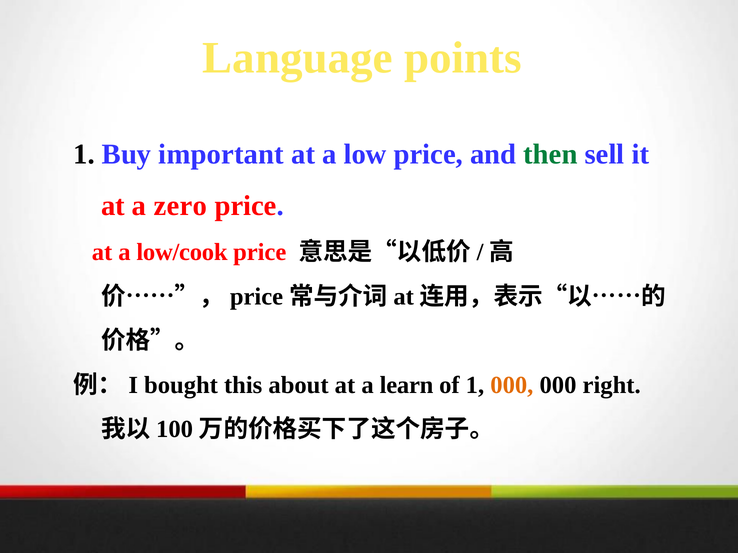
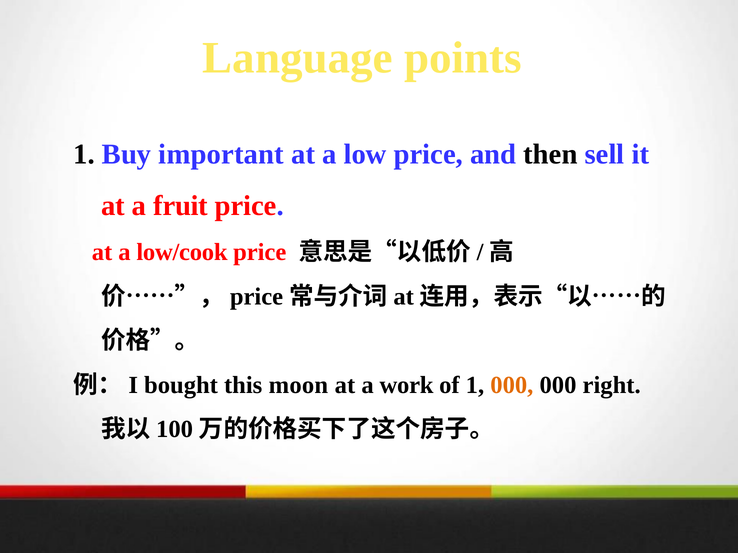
then colour: green -> black
zero: zero -> fruit
about: about -> moon
learn: learn -> work
